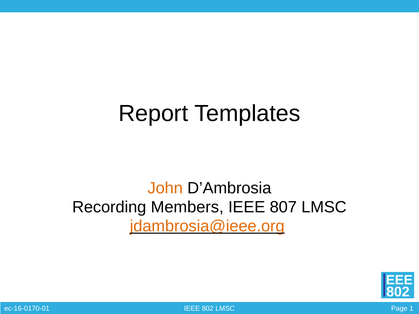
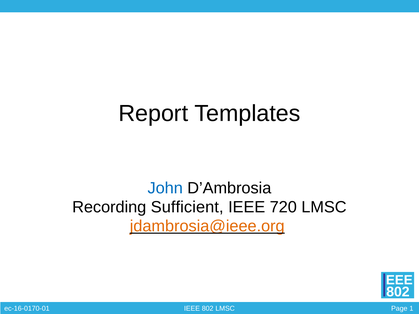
John colour: orange -> blue
Members: Members -> Sufficient
807: 807 -> 720
